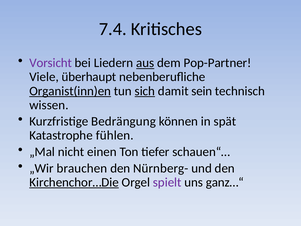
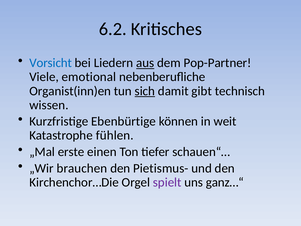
7.4: 7.4 -> 6.2
Vorsicht colour: purple -> blue
überhaupt: überhaupt -> emotional
Organist(inn)en underline: present -> none
sein: sein -> gibt
Bedrängung: Bedrängung -> Ebenbürtige
spät: spät -> weit
nicht: nicht -> erste
Nürnberg-: Nürnberg- -> Pietismus-
Kirchenchor…Die underline: present -> none
